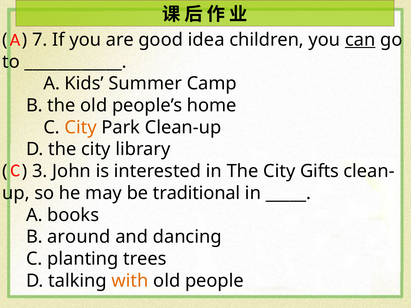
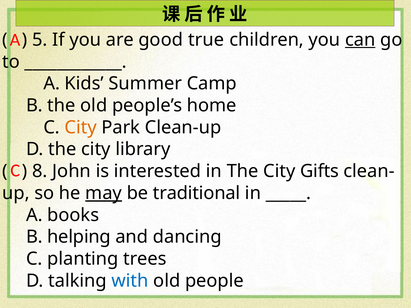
7: 7 -> 5
idea: idea -> true
3: 3 -> 8
may underline: none -> present
around: around -> helping
with colour: orange -> blue
